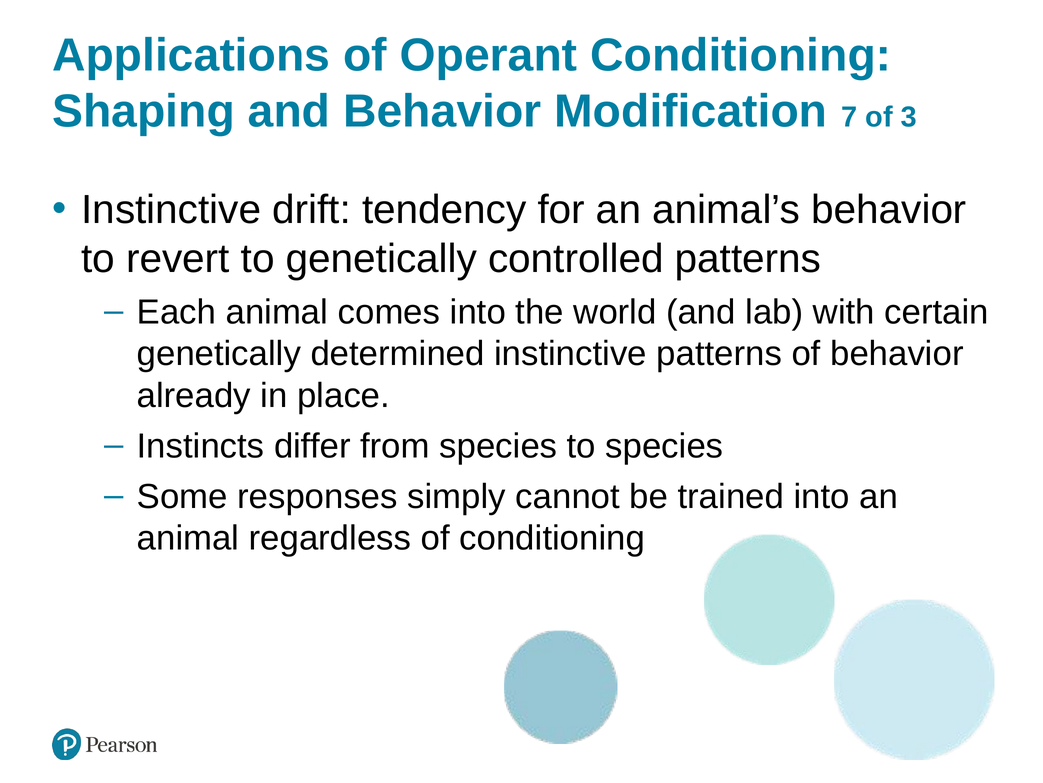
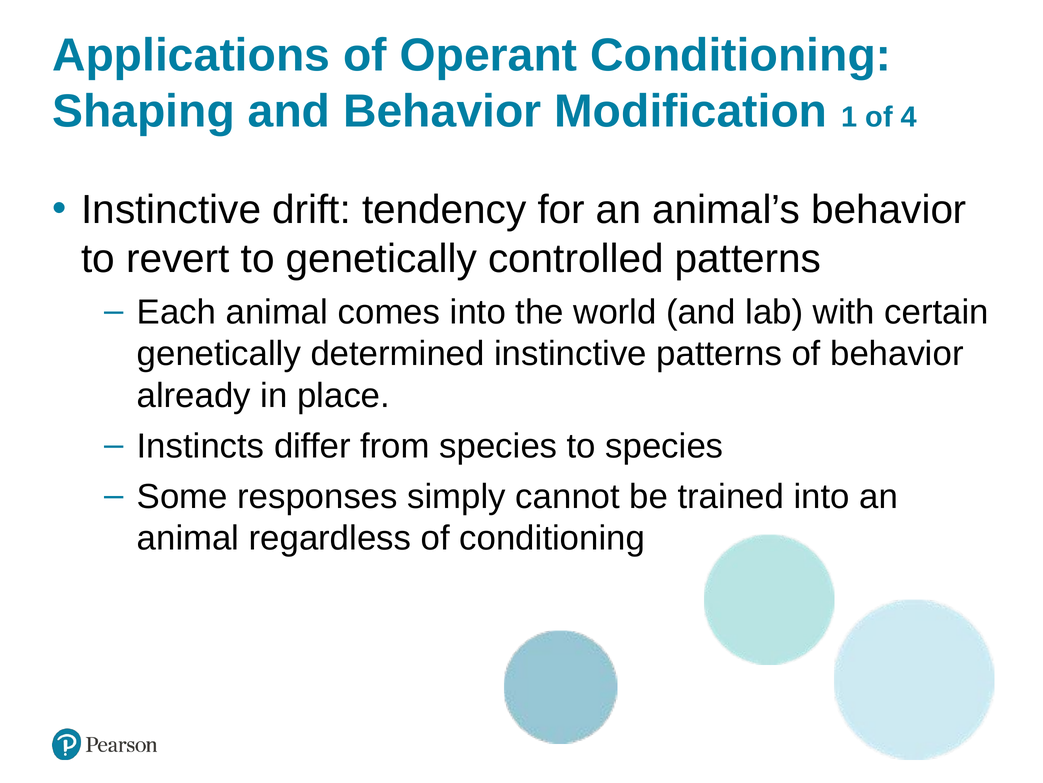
7: 7 -> 1
3: 3 -> 4
